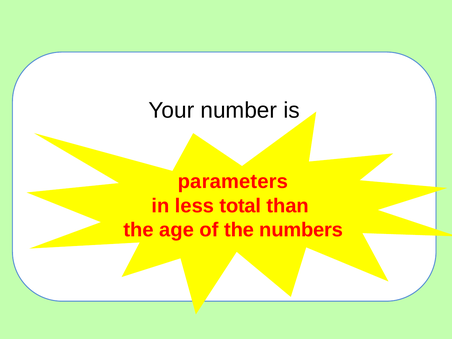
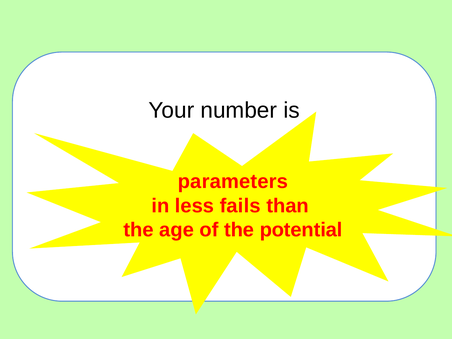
total: total -> fails
numbers: numbers -> potential
